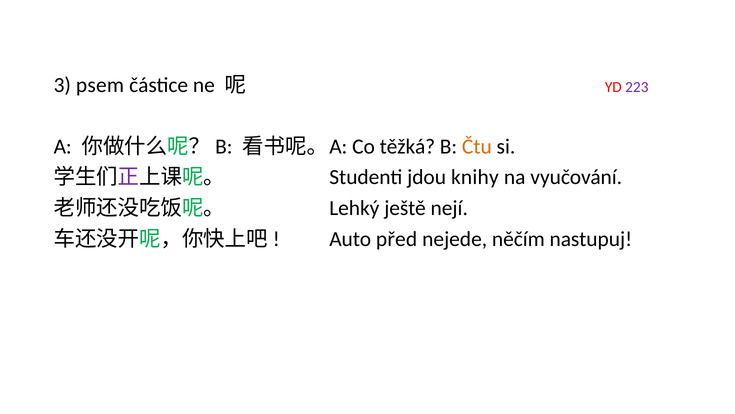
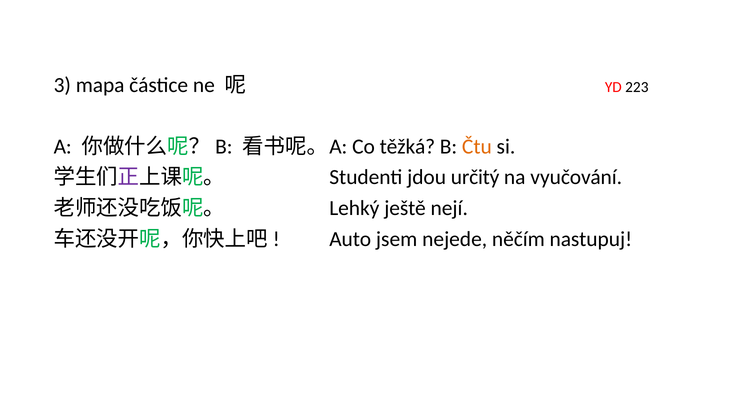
psem: psem -> mapa
223 colour: purple -> black
knihy: knihy -> určitý
před: před -> jsem
